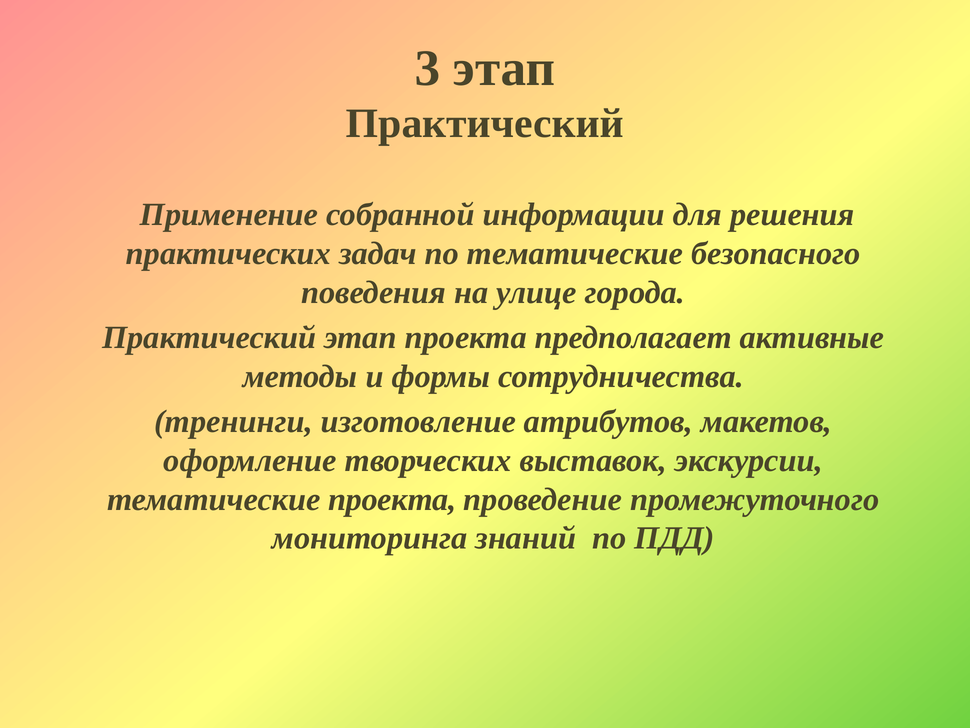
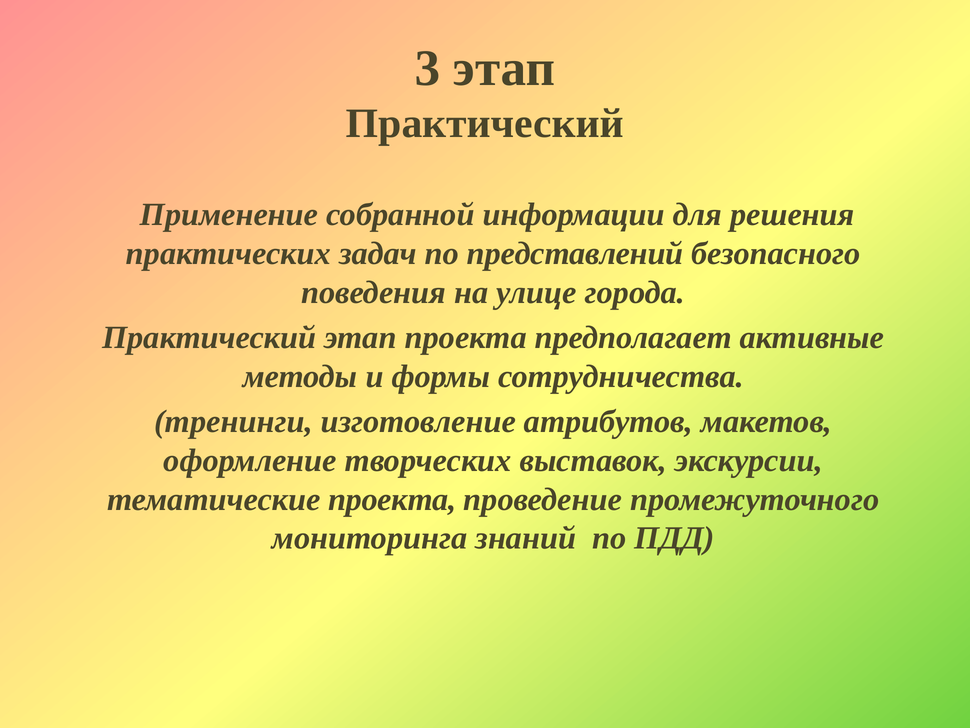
по тематические: тематические -> представлений
